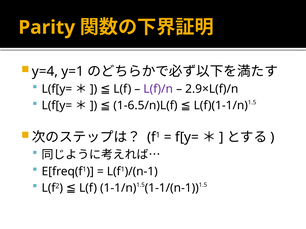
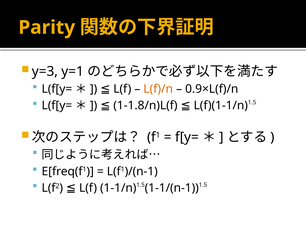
y=4: y=4 -> y=3
L(f)/n colour: purple -> orange
2.9×L(f)/n: 2.9×L(f)/n -> 0.9×L(f)/n
1-6.5/n)L(f: 1-6.5/n)L(f -> 1-1.8/n)L(f
